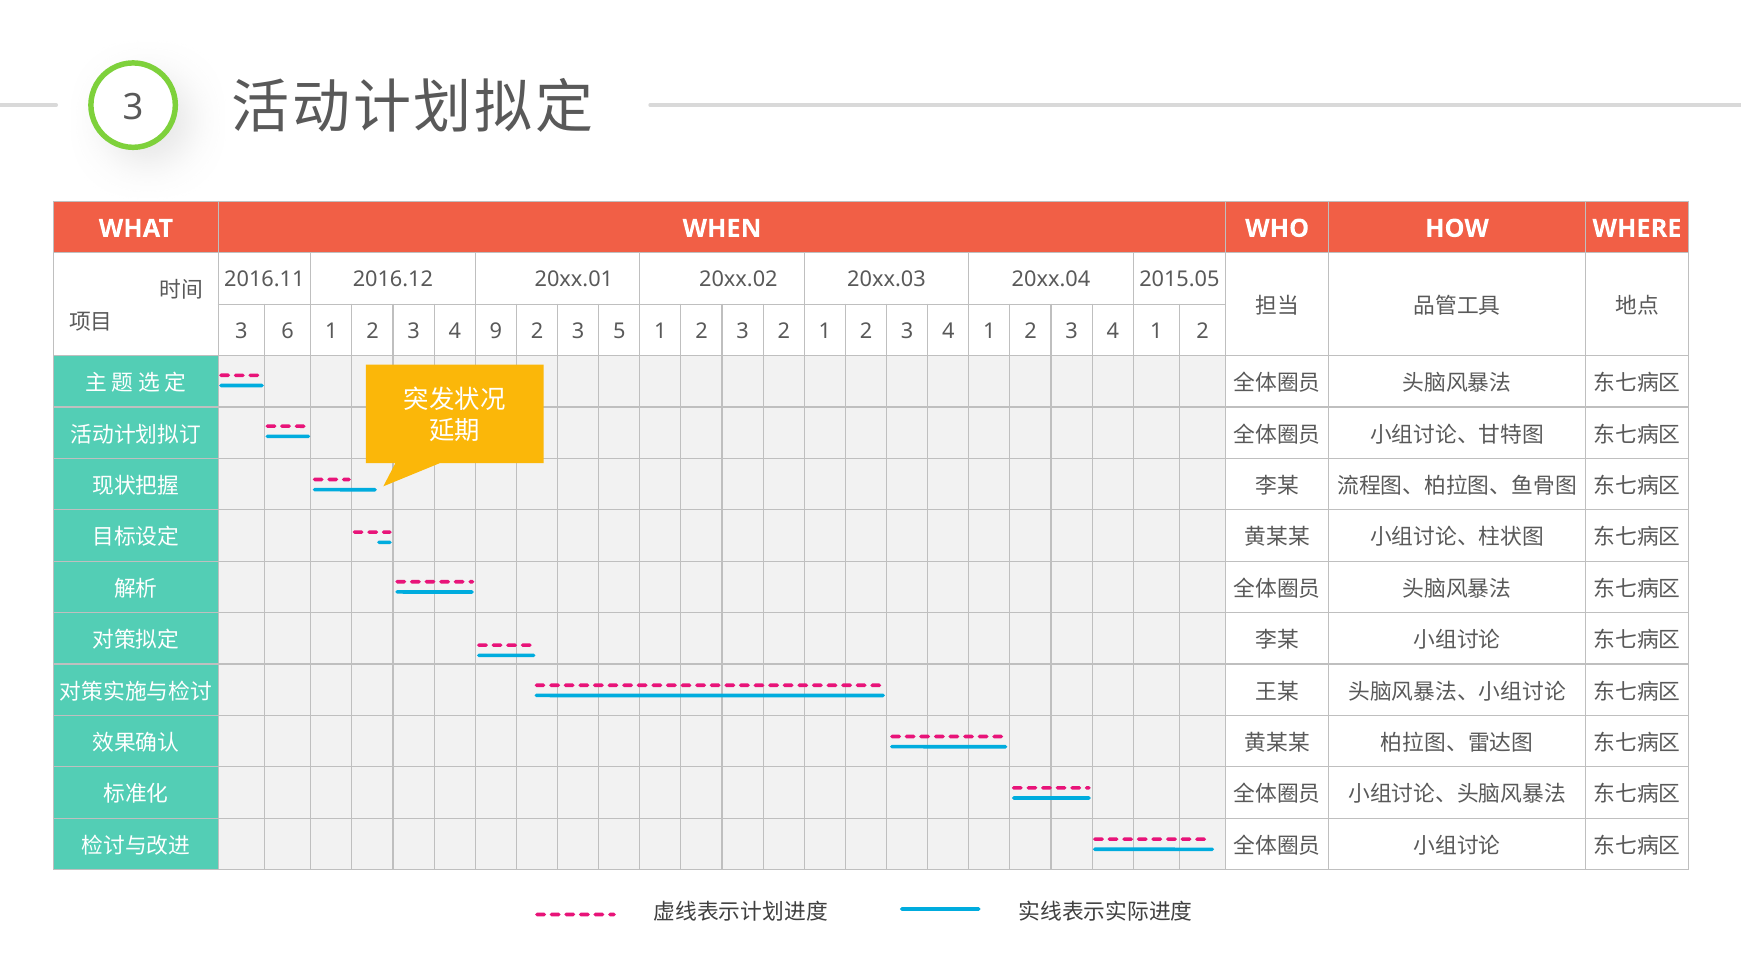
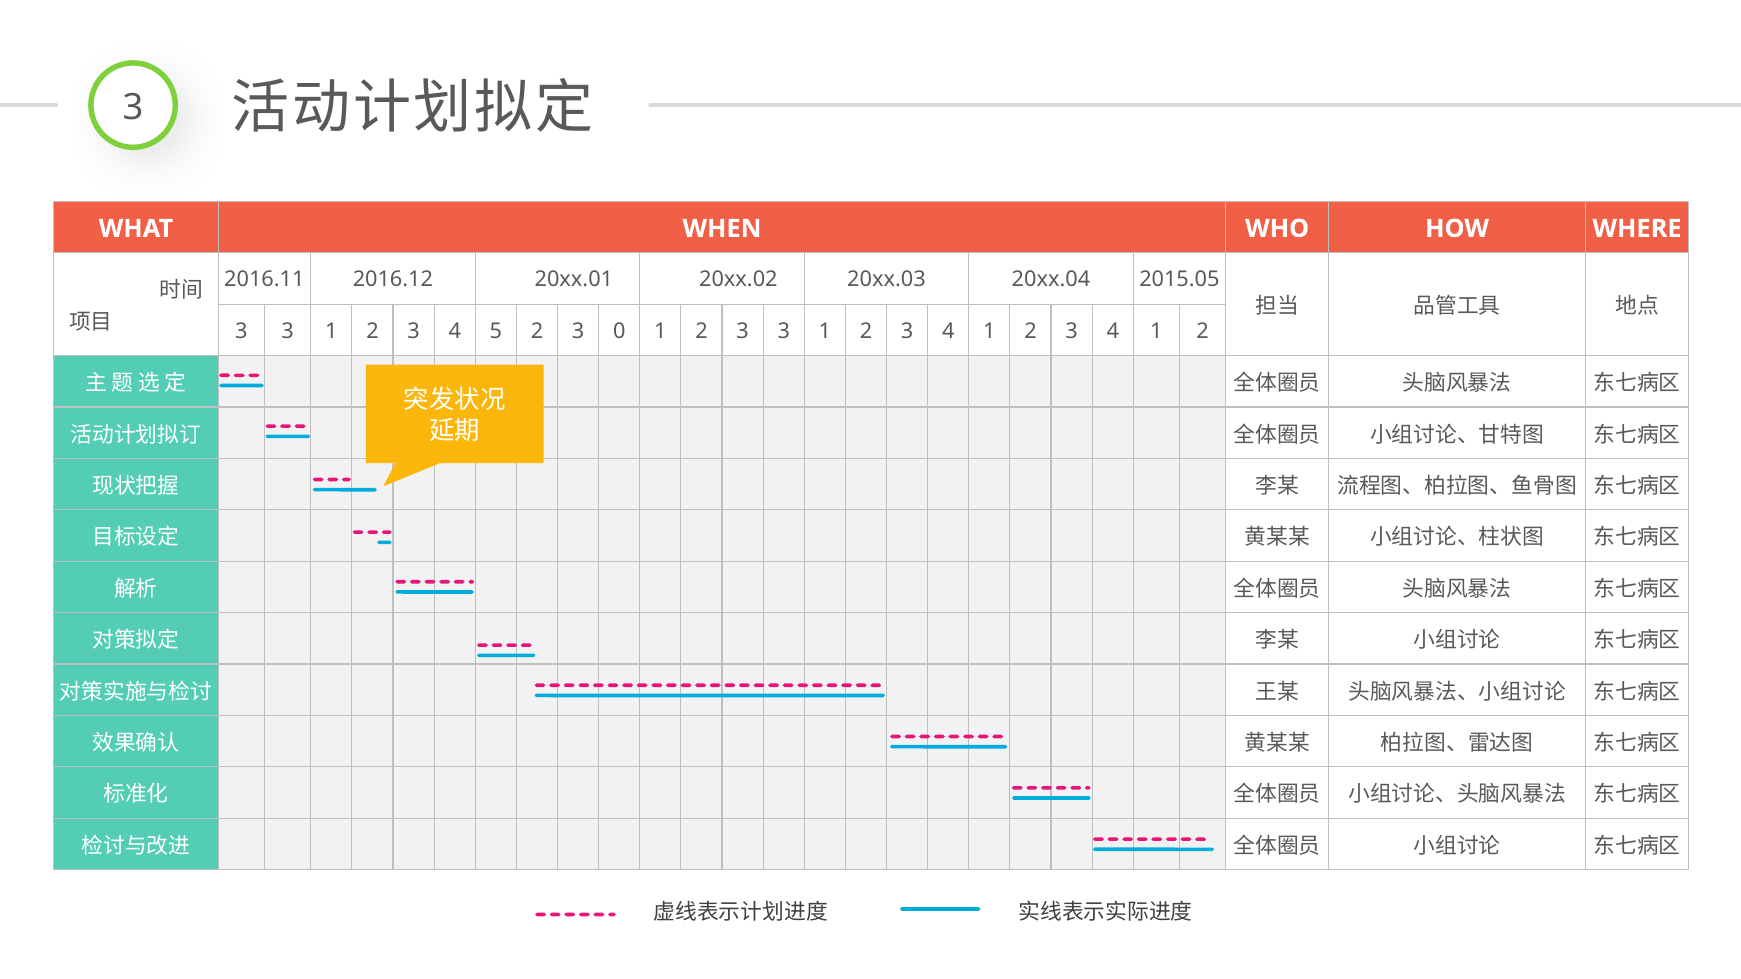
6 at (288, 331): 6 -> 3
9: 9 -> 5
5: 5 -> 0
2 3 2: 2 -> 3
